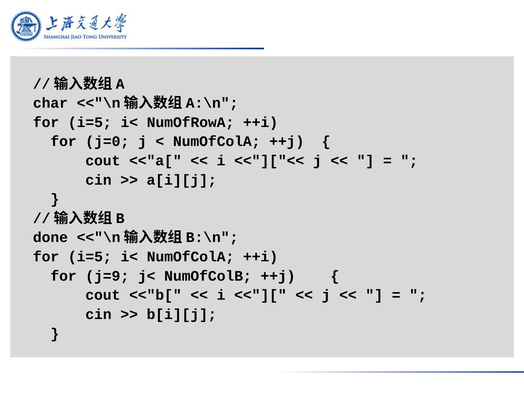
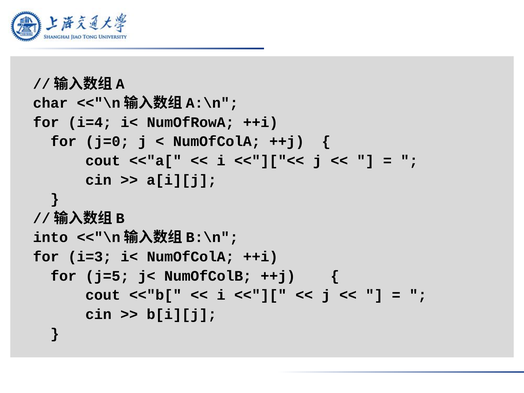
i=5 at (90, 122): i=5 -> i=4
done: done -> into
i=5 at (90, 257): i=5 -> i=3
j=9: j=9 -> j=5
